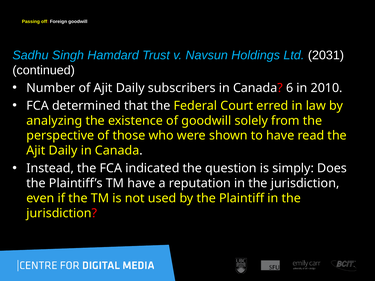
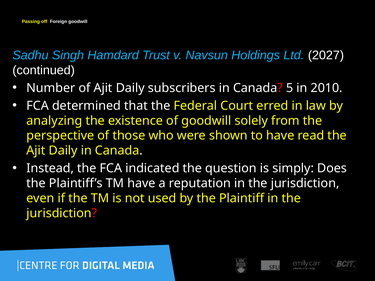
2031: 2031 -> 2027
6: 6 -> 5
